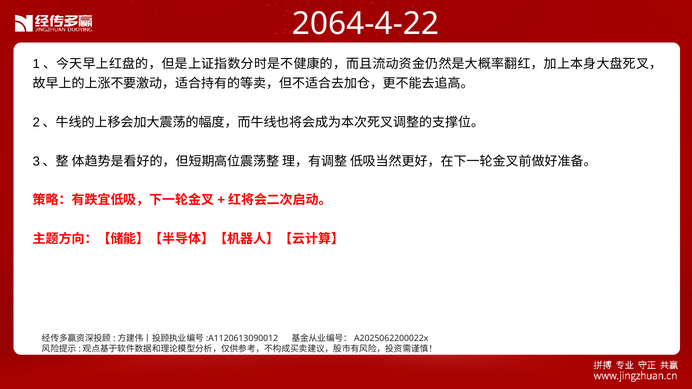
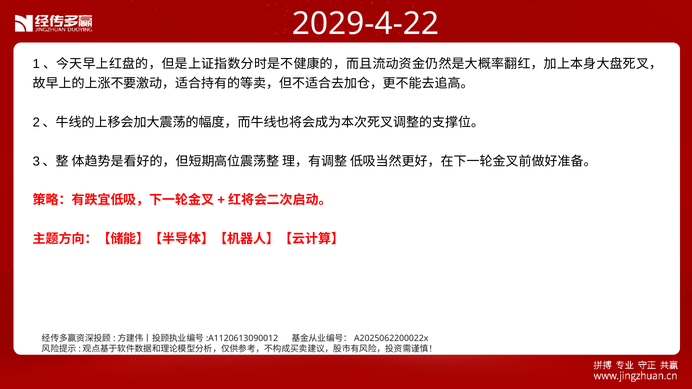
2064-4-22: 2064-4-22 -> 2029-4-22
